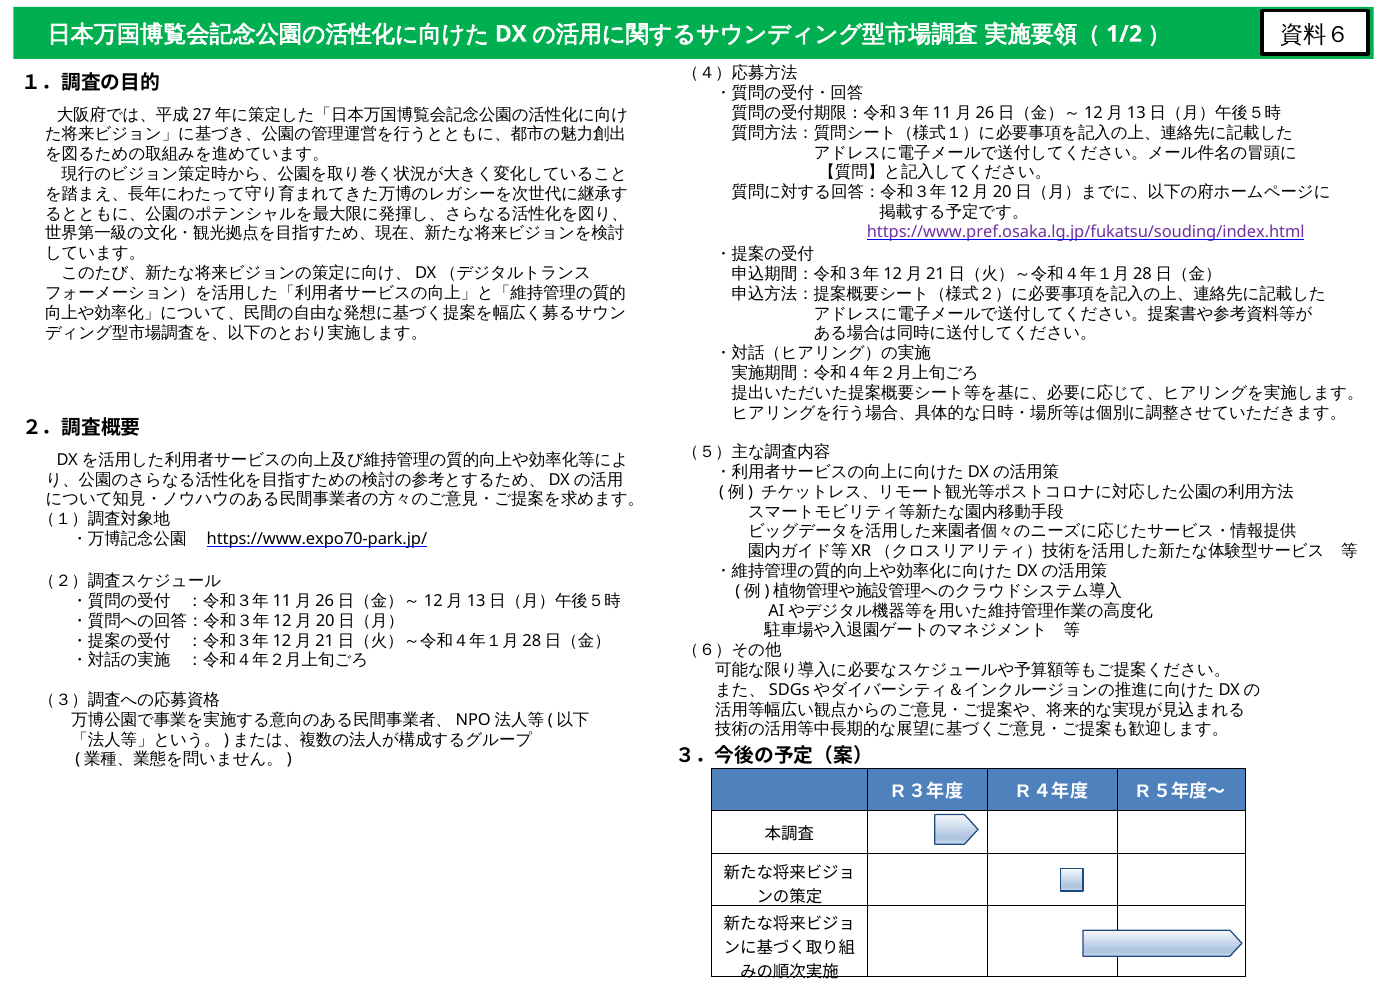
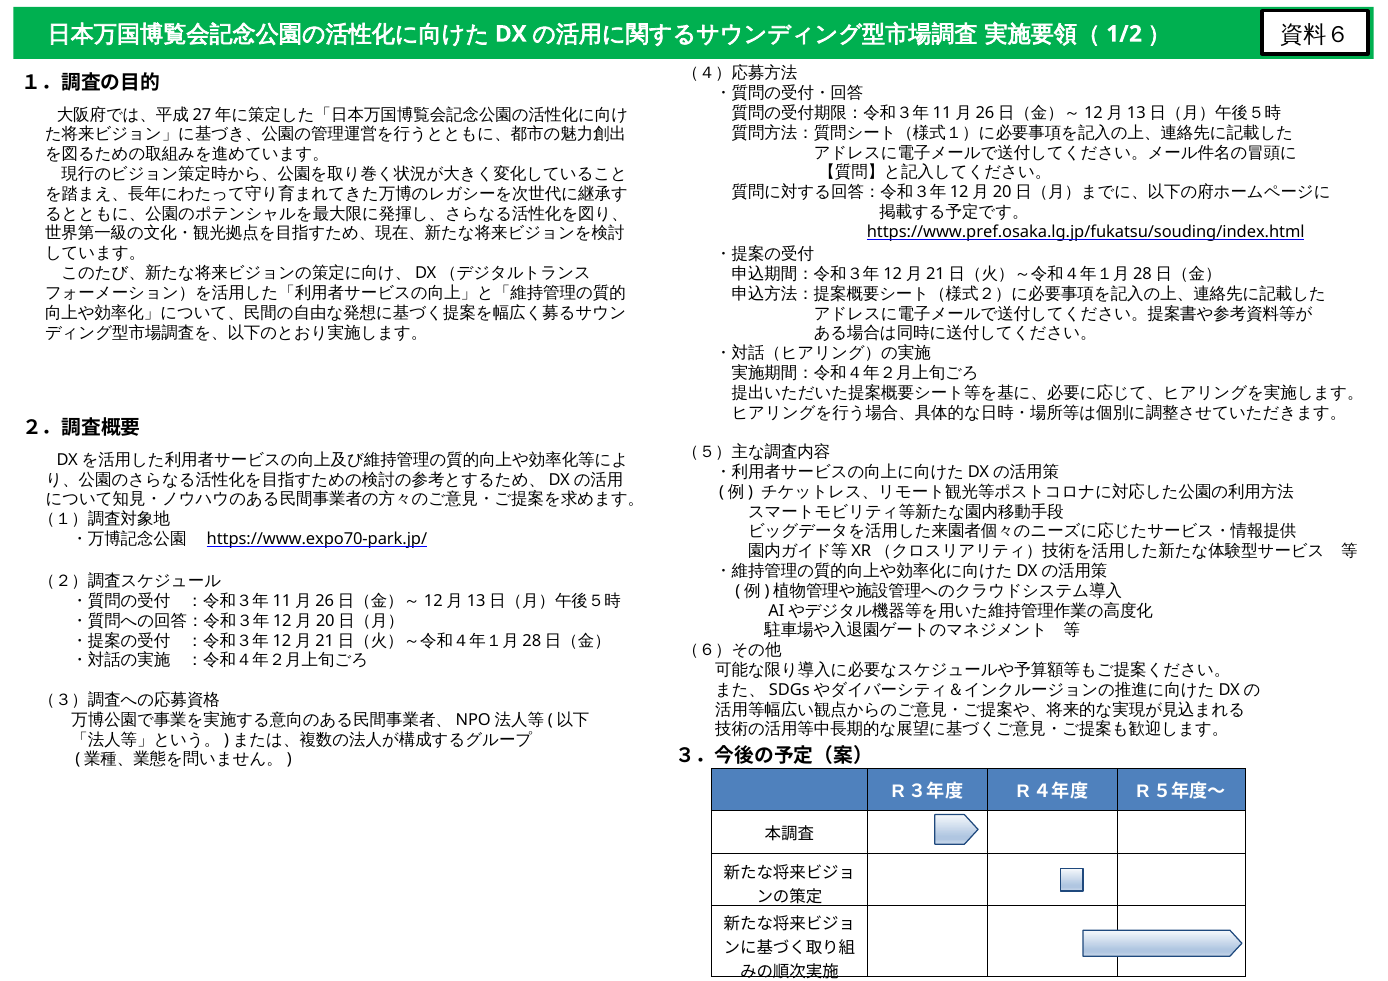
https://www.pref.osaka.lg.jp/fukatsu/souding/index.html colour: purple -> black
